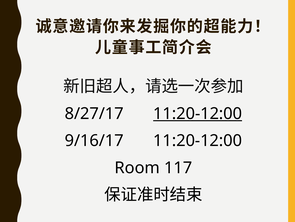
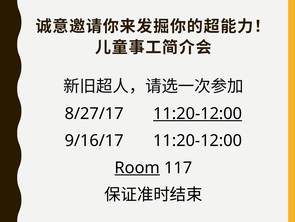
Room underline: none -> present
